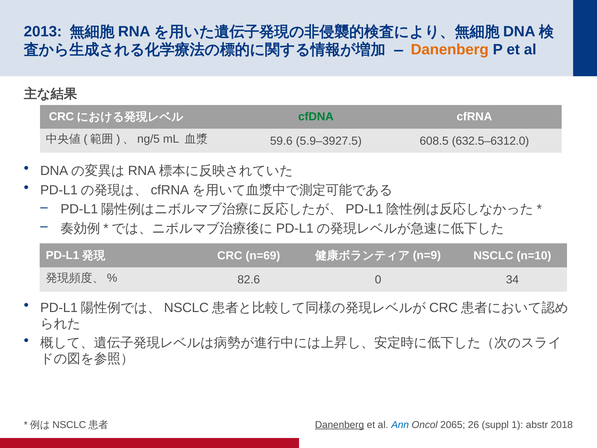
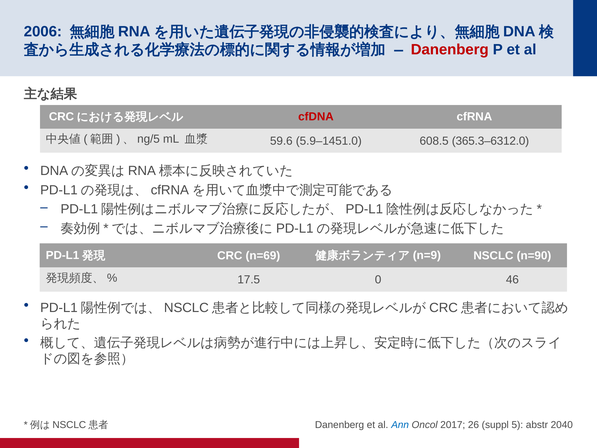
2013: 2013 -> 2006
Danenberg at (450, 50) colour: orange -> red
cfDNA colour: green -> red
5.9–3927.5: 5.9–3927.5 -> 5.9–1451.0
632.5–6312.0: 632.5–6312.0 -> 365.3–6312.0
n=10: n=10 -> n=90
82.6: 82.6 -> 17.5
34: 34 -> 46
Danenberg at (340, 425) underline: present -> none
2065: 2065 -> 2017
1: 1 -> 5
2018: 2018 -> 2040
